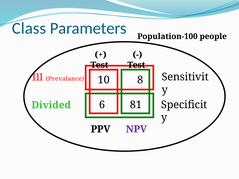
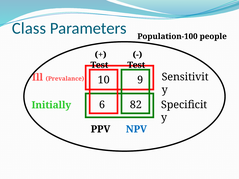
8: 8 -> 9
81: 81 -> 82
Divided: Divided -> Initially
NPV colour: purple -> blue
